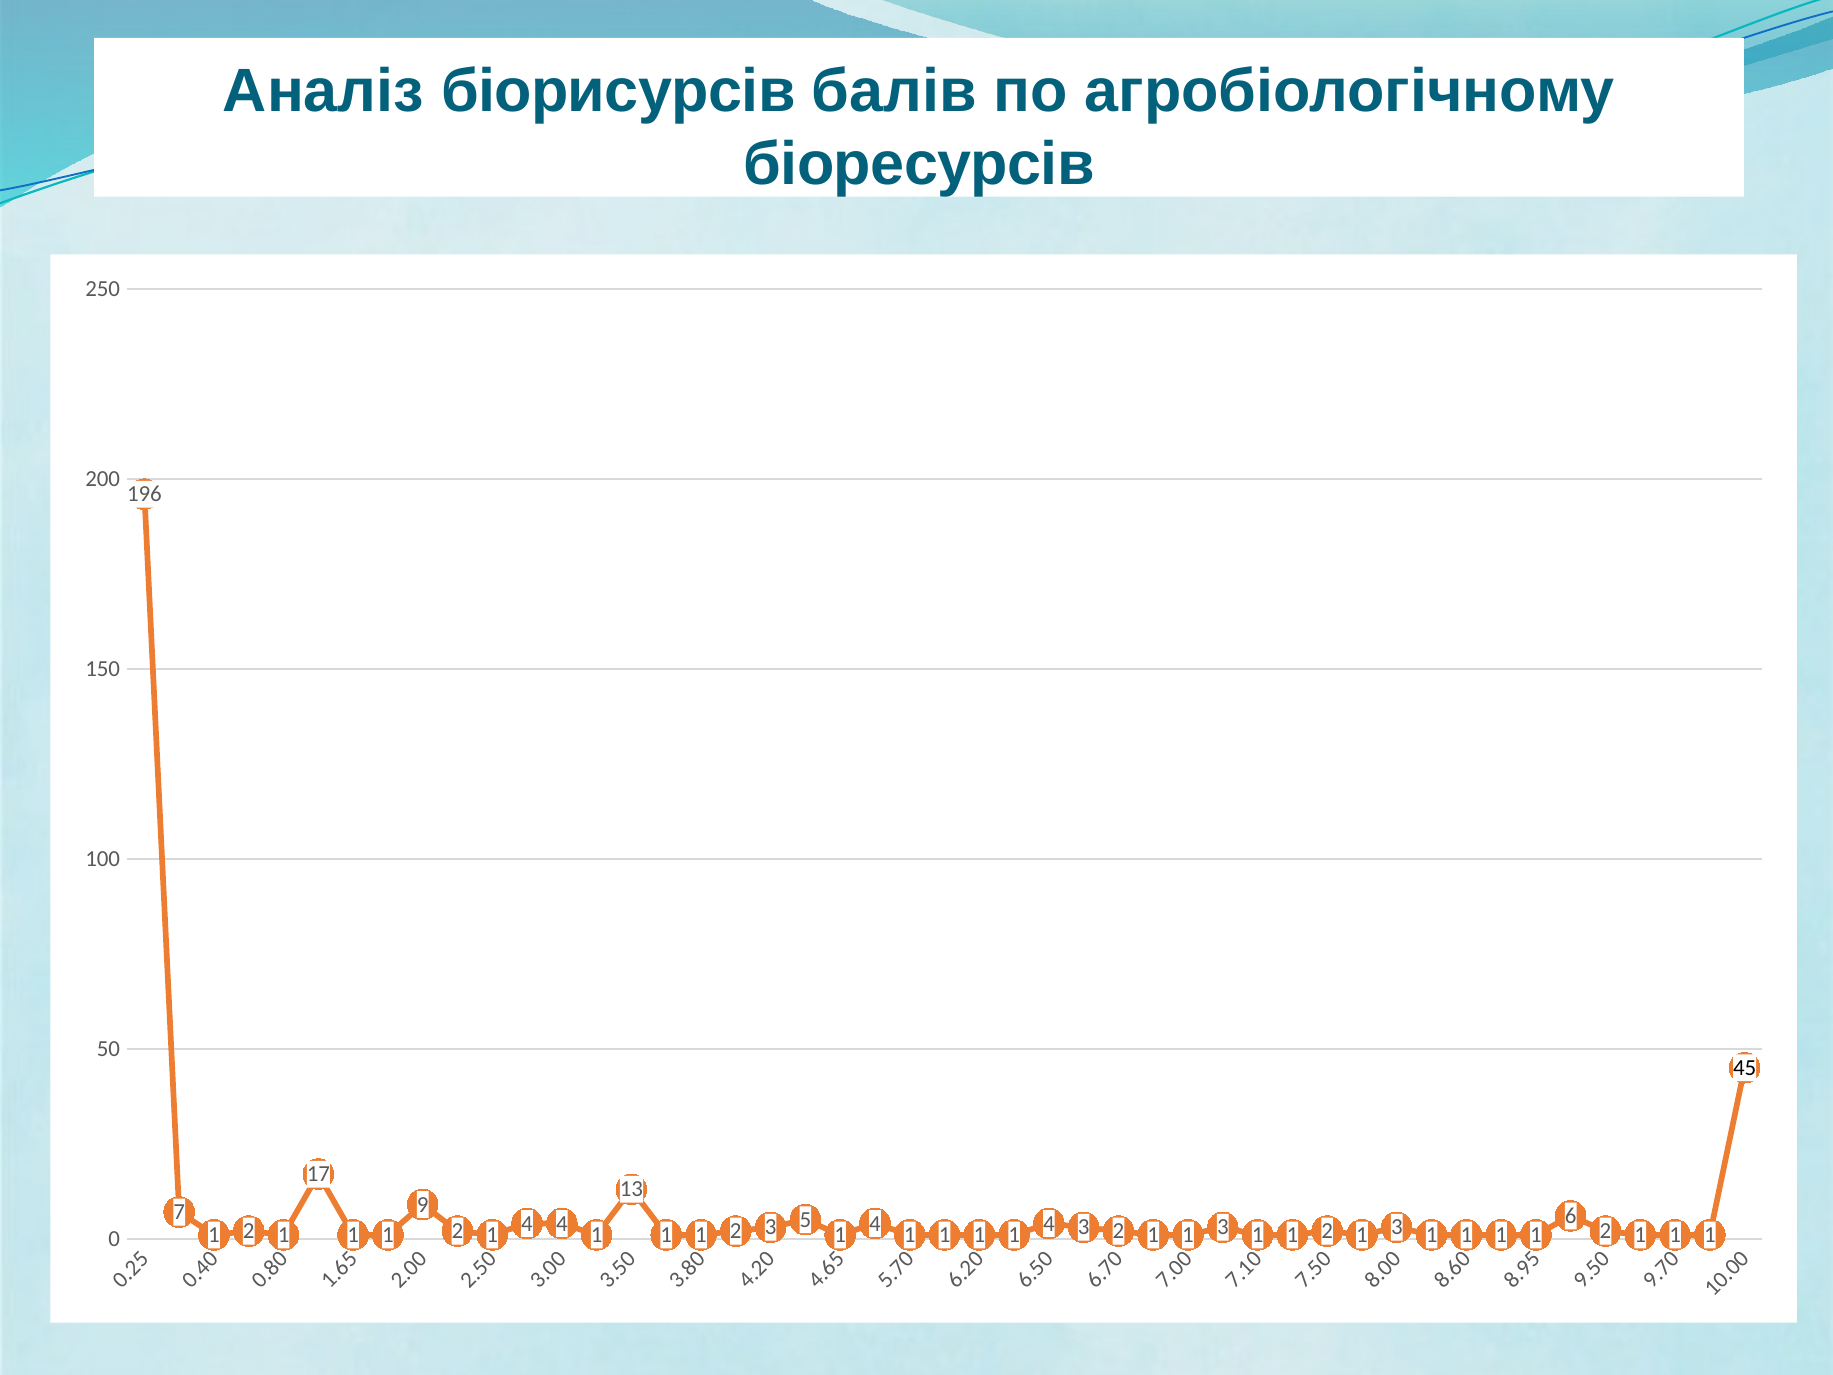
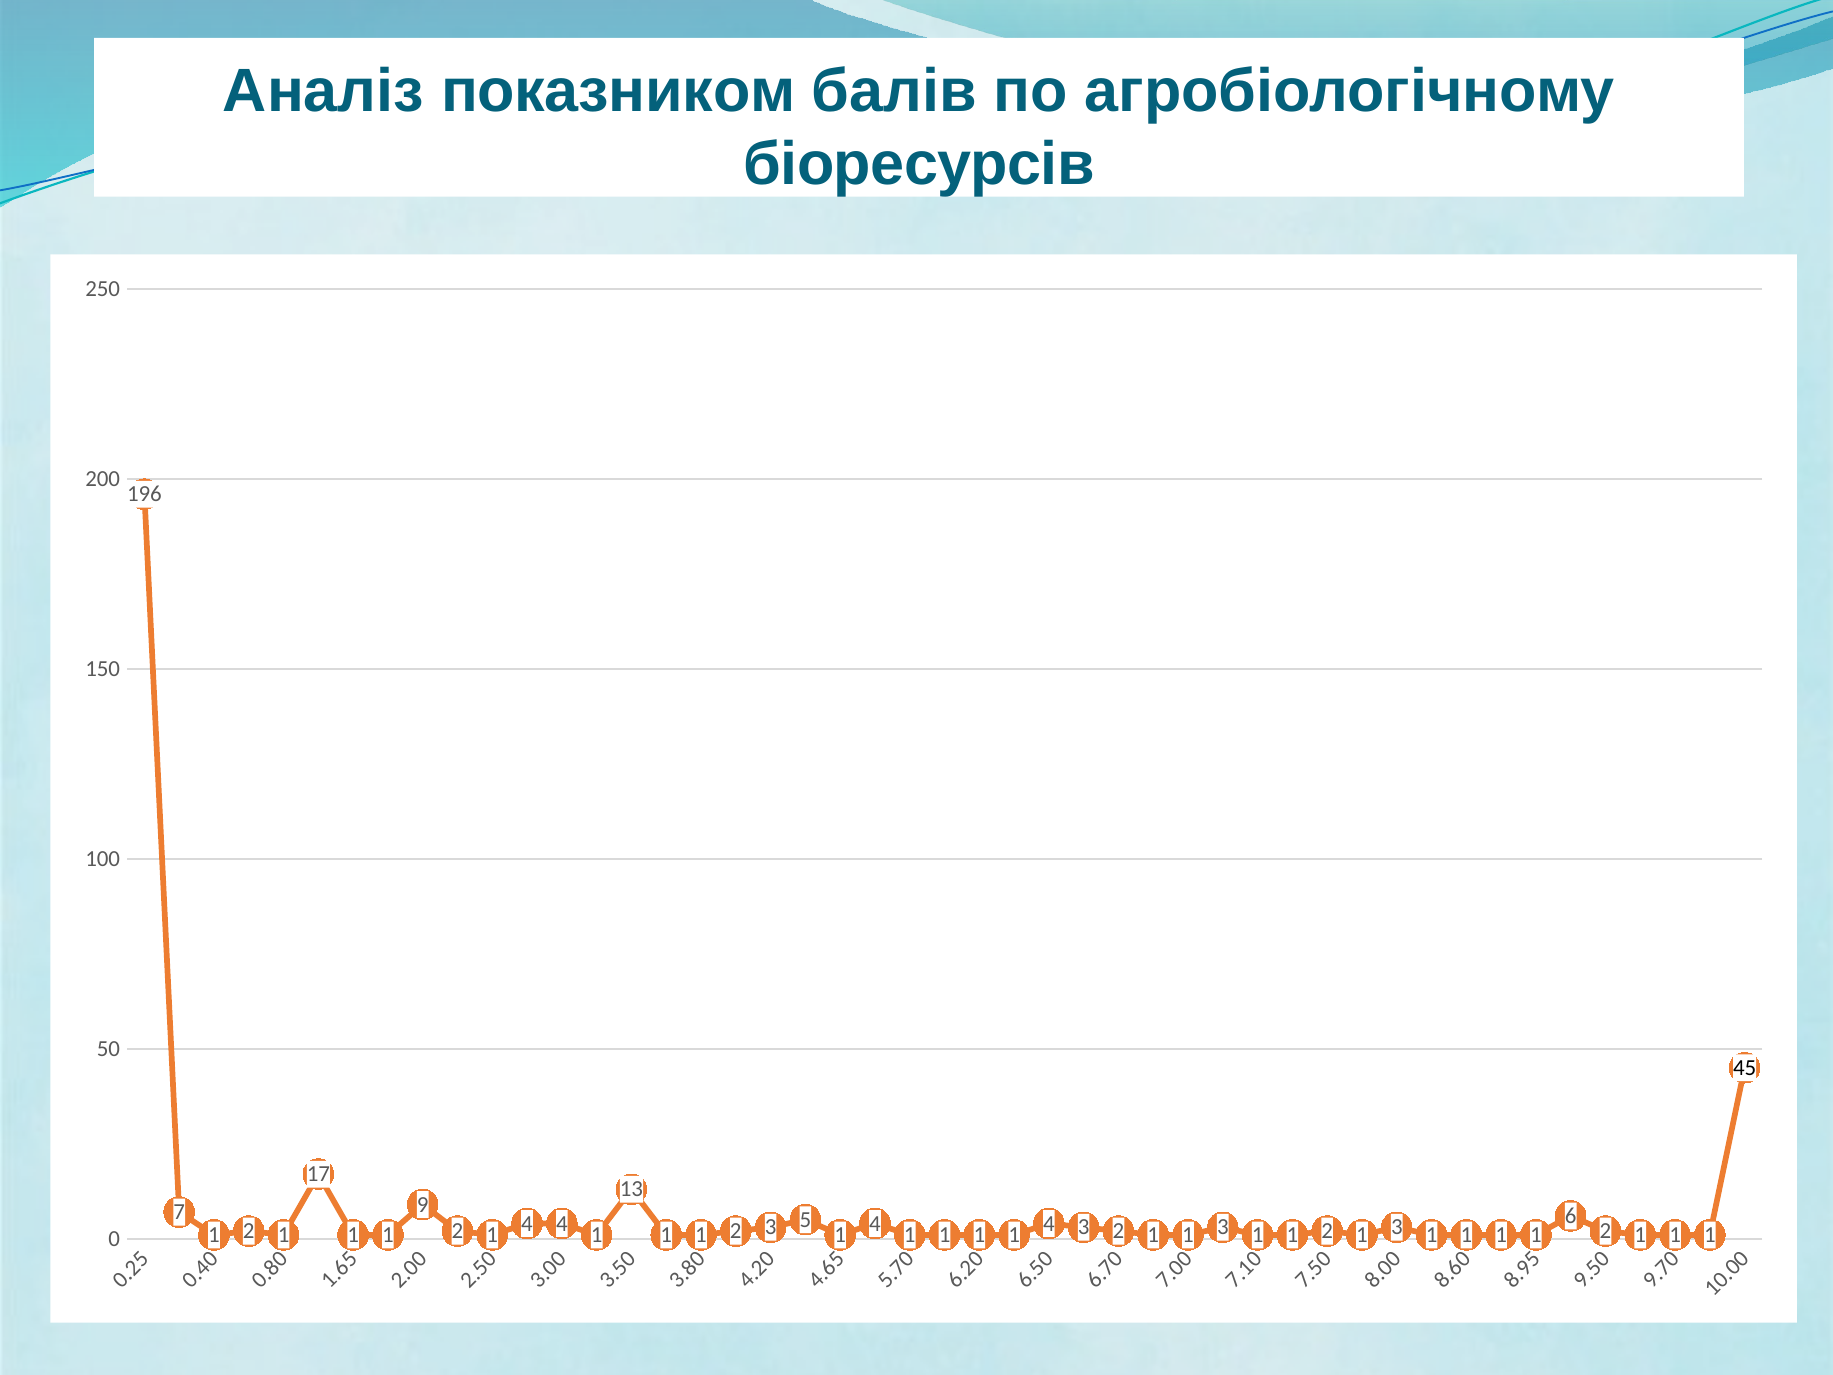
біорисурсів: біорисурсів -> показником
